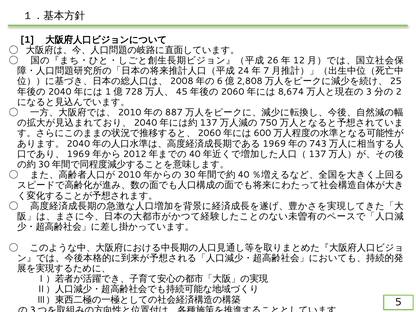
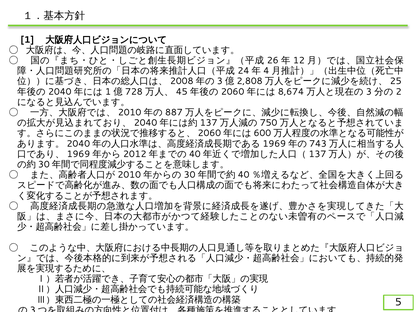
7: 7 -> 4
6 at (220, 81): 6 -> 3
